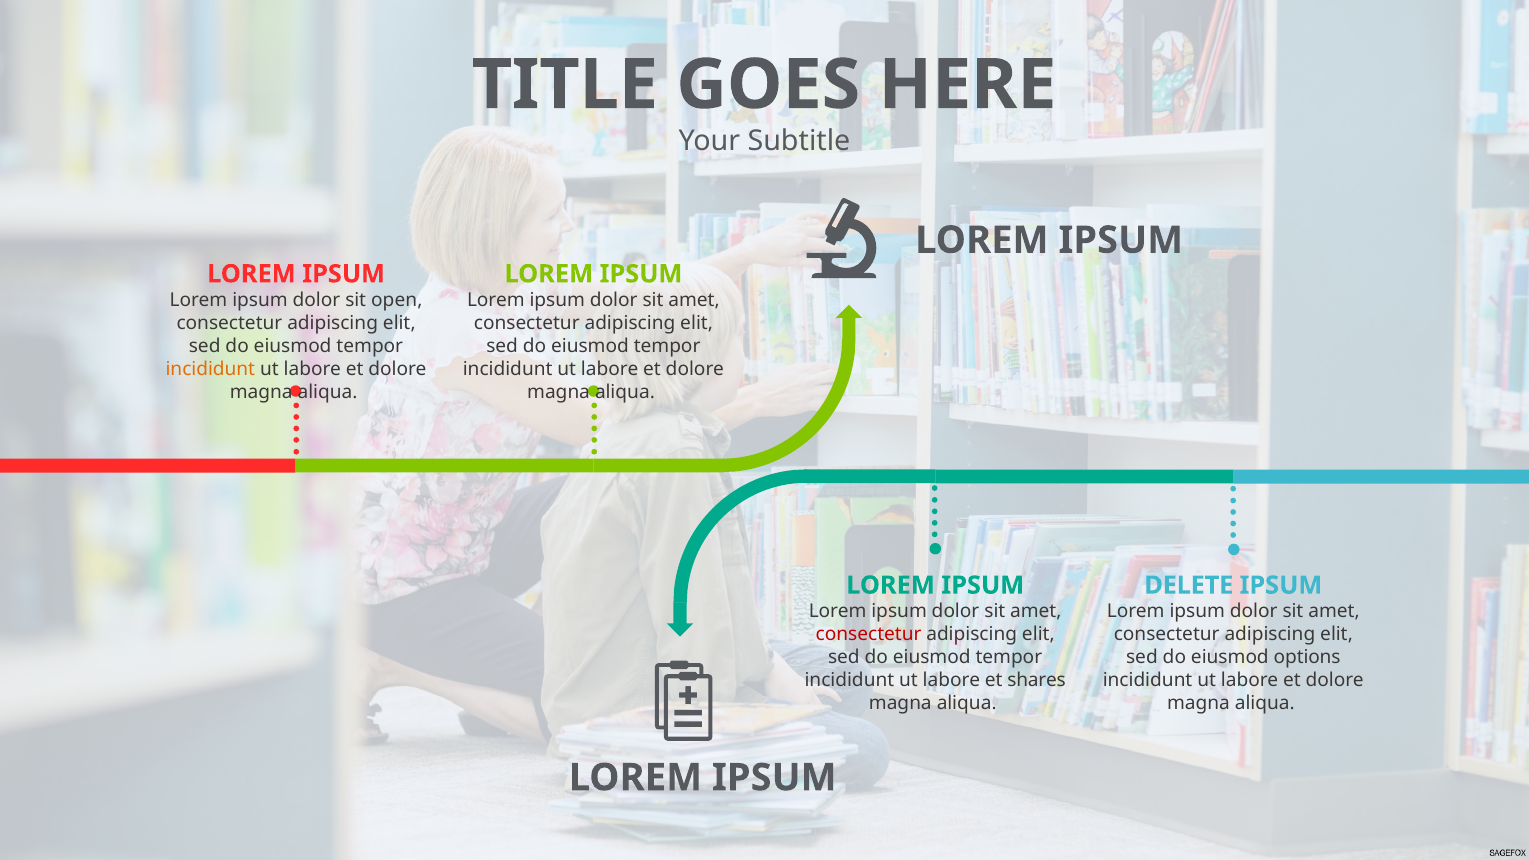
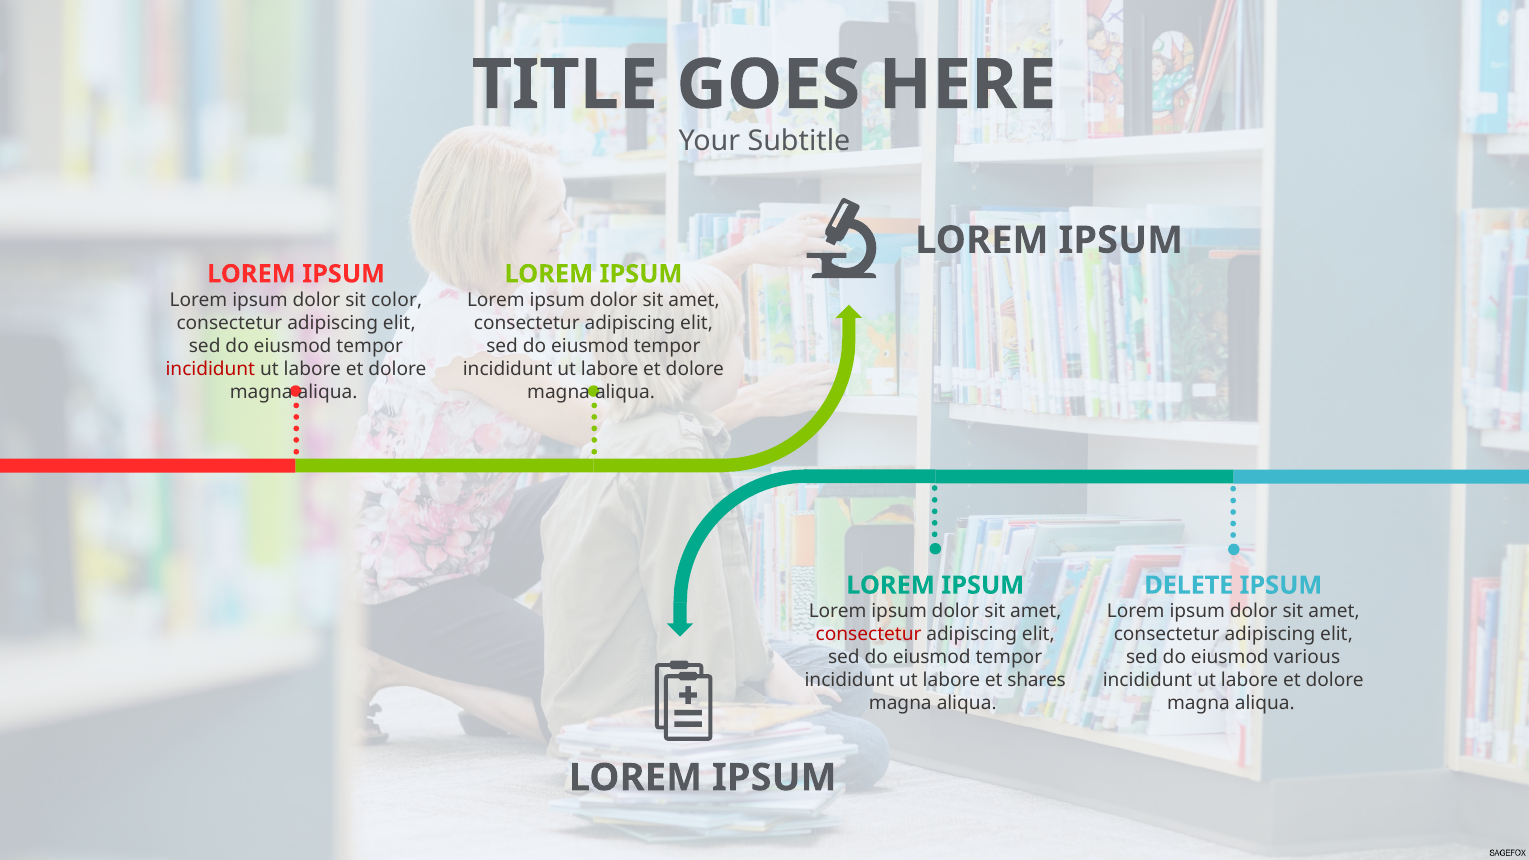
open: open -> color
incididunt at (210, 369) colour: orange -> red
options: options -> various
